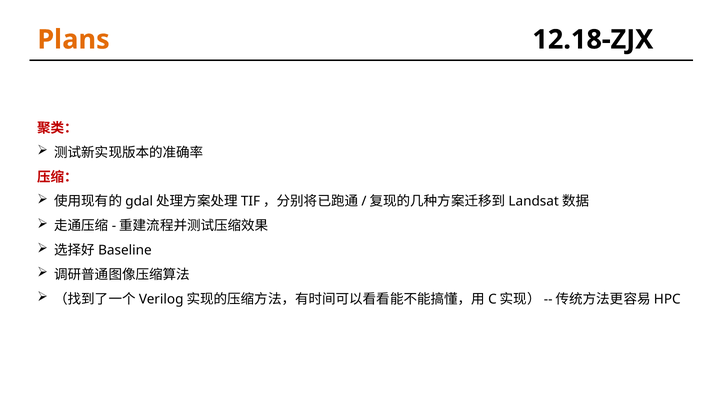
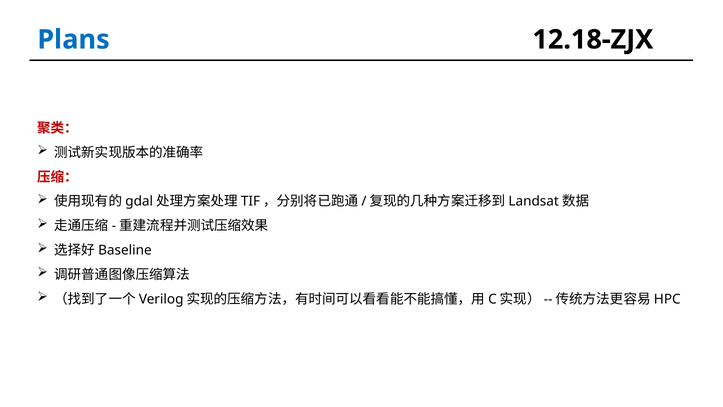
Plans colour: orange -> blue
